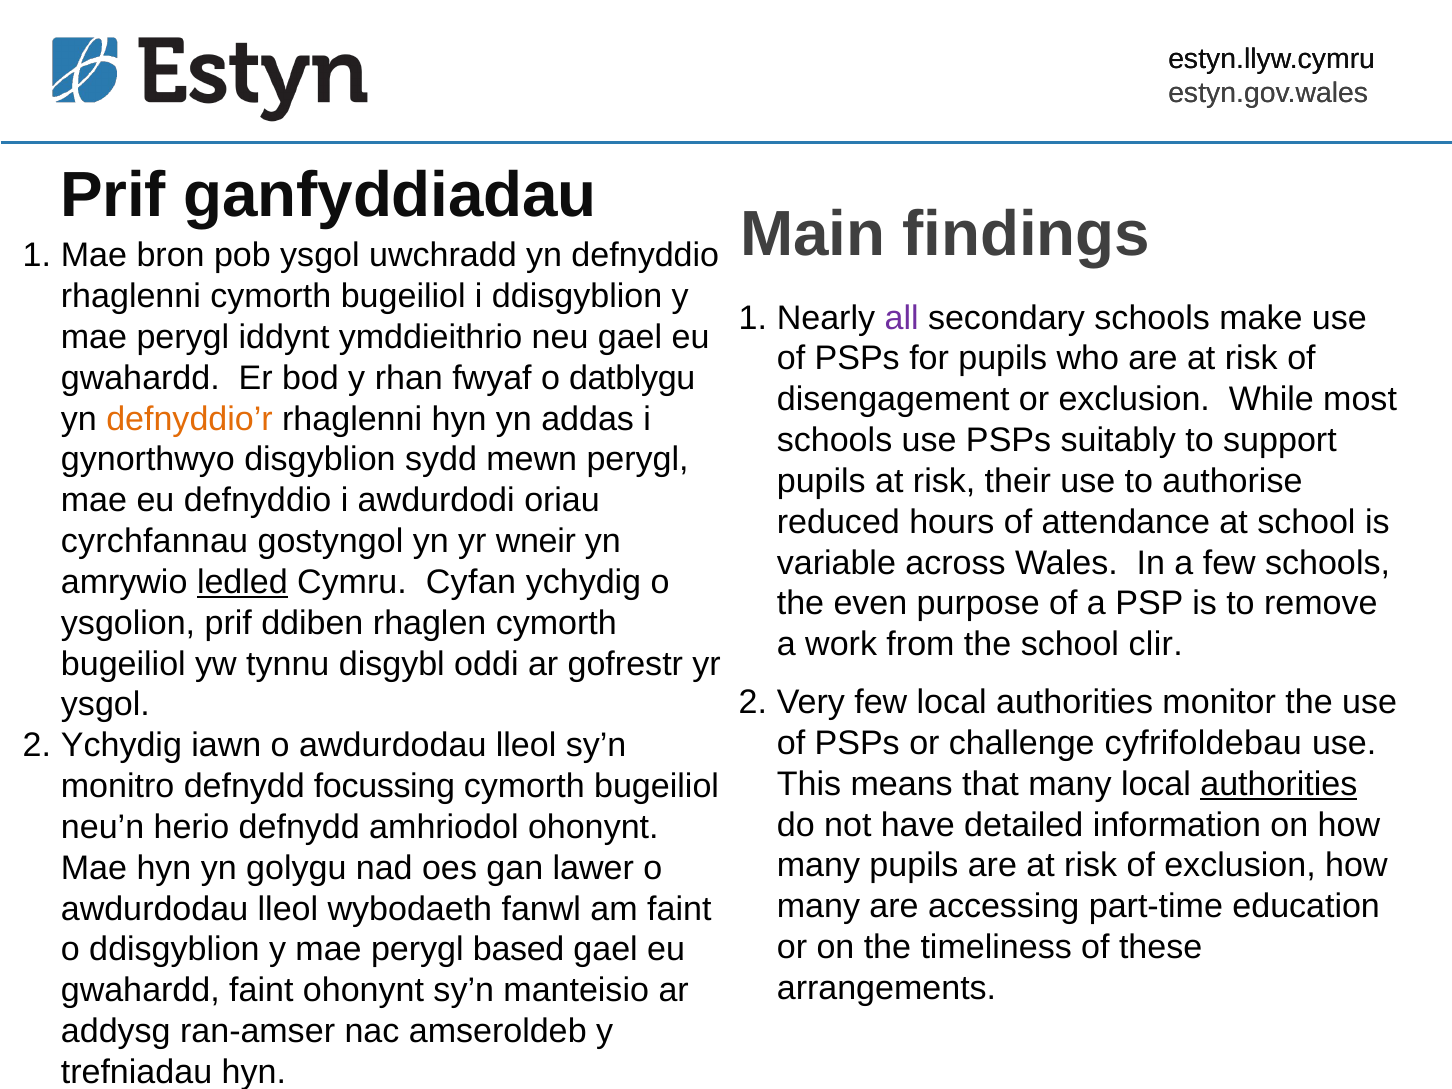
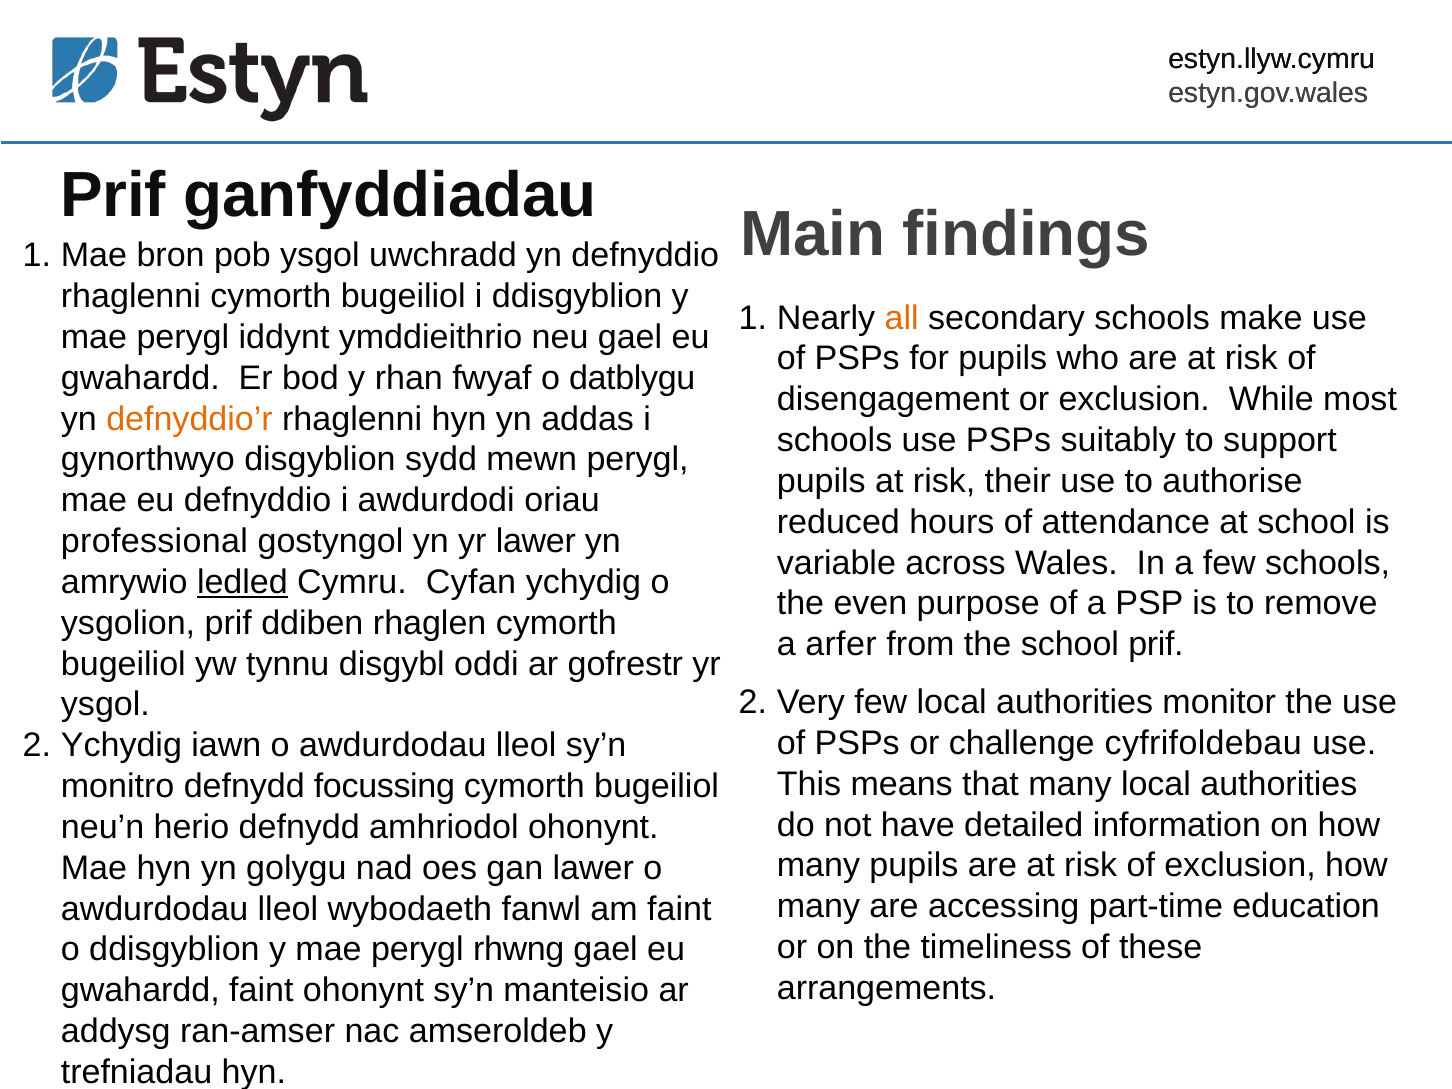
all colour: purple -> orange
cyrchfannau: cyrchfannau -> professional
yr wneir: wneir -> lawer
work: work -> arfer
school clir: clir -> prif
authorities at (1279, 784) underline: present -> none
based: based -> rhwng
